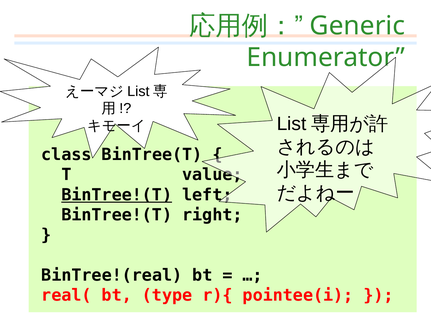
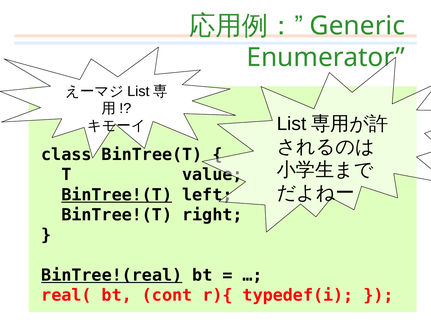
BinTree!(real underline: none -> present
type: type -> cont
pointee(i: pointee(i -> typedef(i
